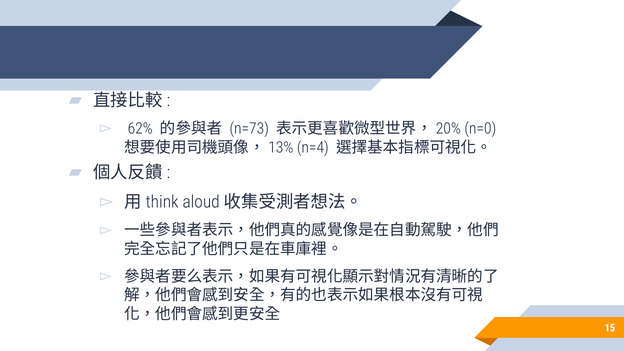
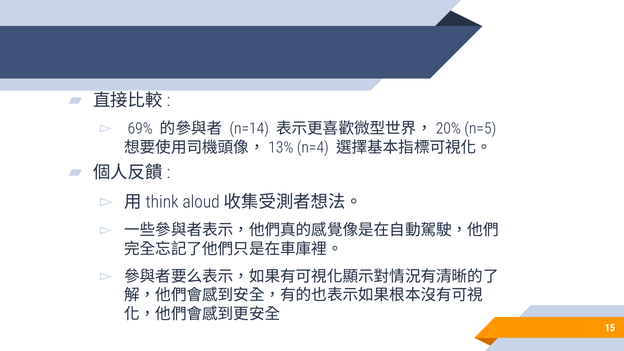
62%: 62% -> 69%
n=73: n=73 -> n=14
n=0: n=0 -> n=5
